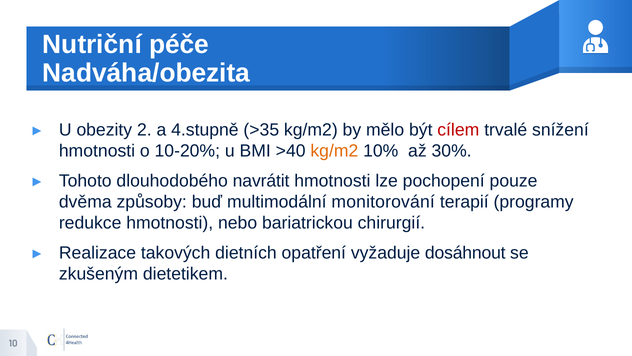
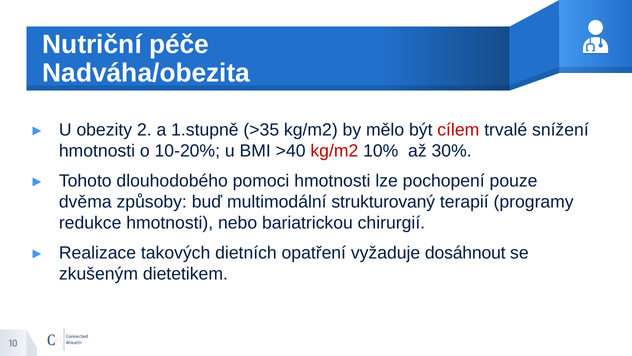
4.stupně: 4.stupně -> 1.stupně
kg/m2 at (334, 151) colour: orange -> red
navrátit: navrátit -> pomoci
monitorování: monitorování -> strukturovaný
